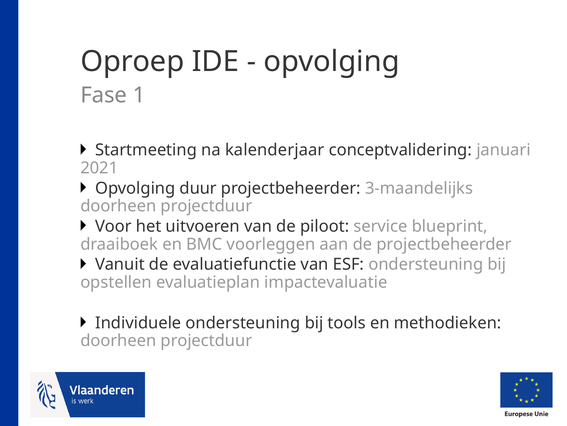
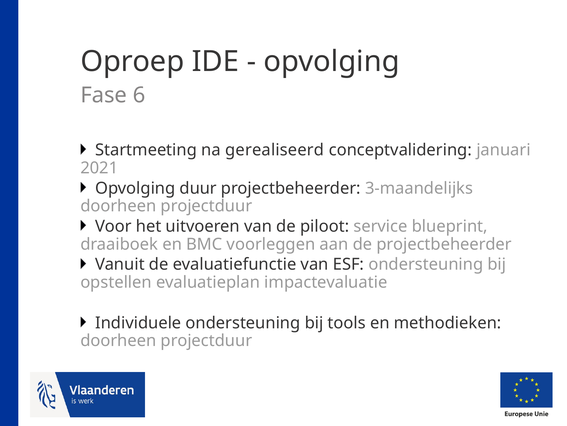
1: 1 -> 6
kalenderjaar: kalenderjaar -> gerealiseerd
